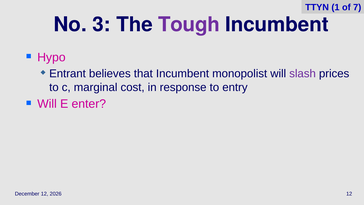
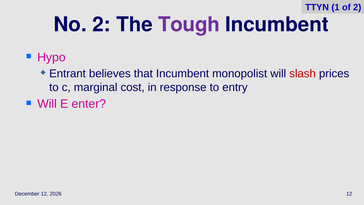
of 7: 7 -> 2
No 3: 3 -> 2
slash colour: purple -> red
